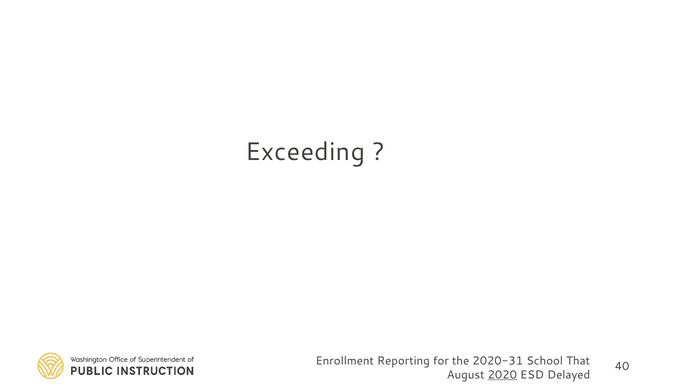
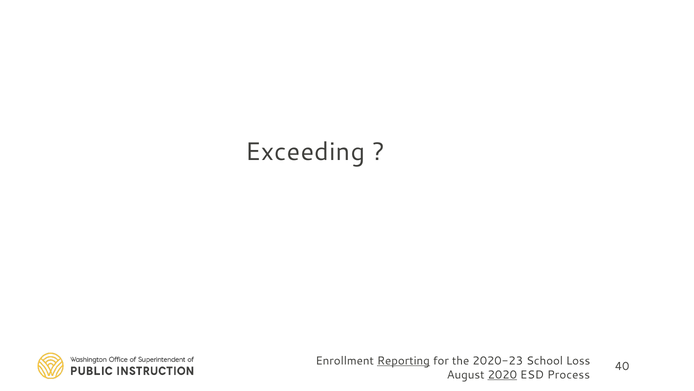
Reporting underline: none -> present
2020-31: 2020-31 -> 2020-23
That: That -> Loss
Delayed: Delayed -> Process
